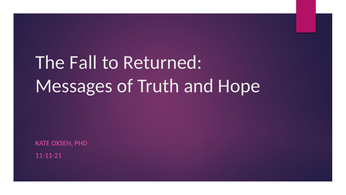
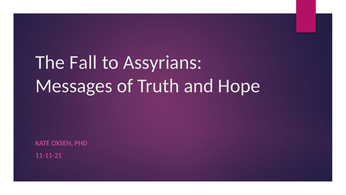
Returned: Returned -> Assyrians
